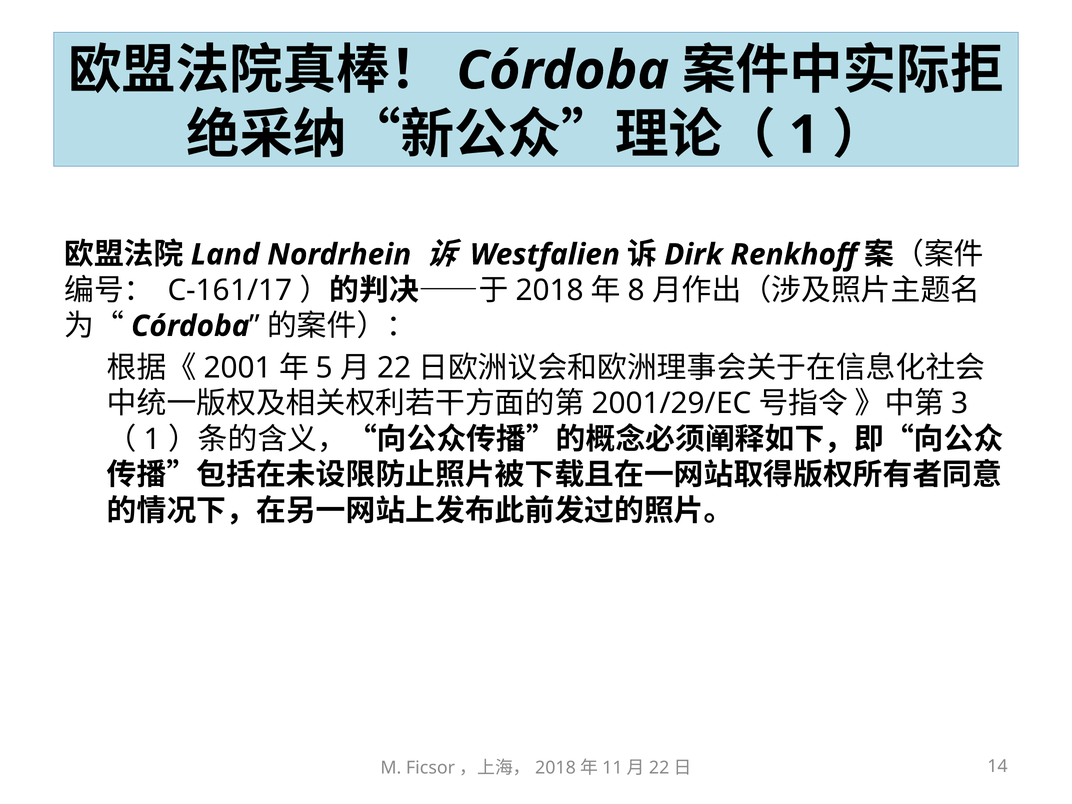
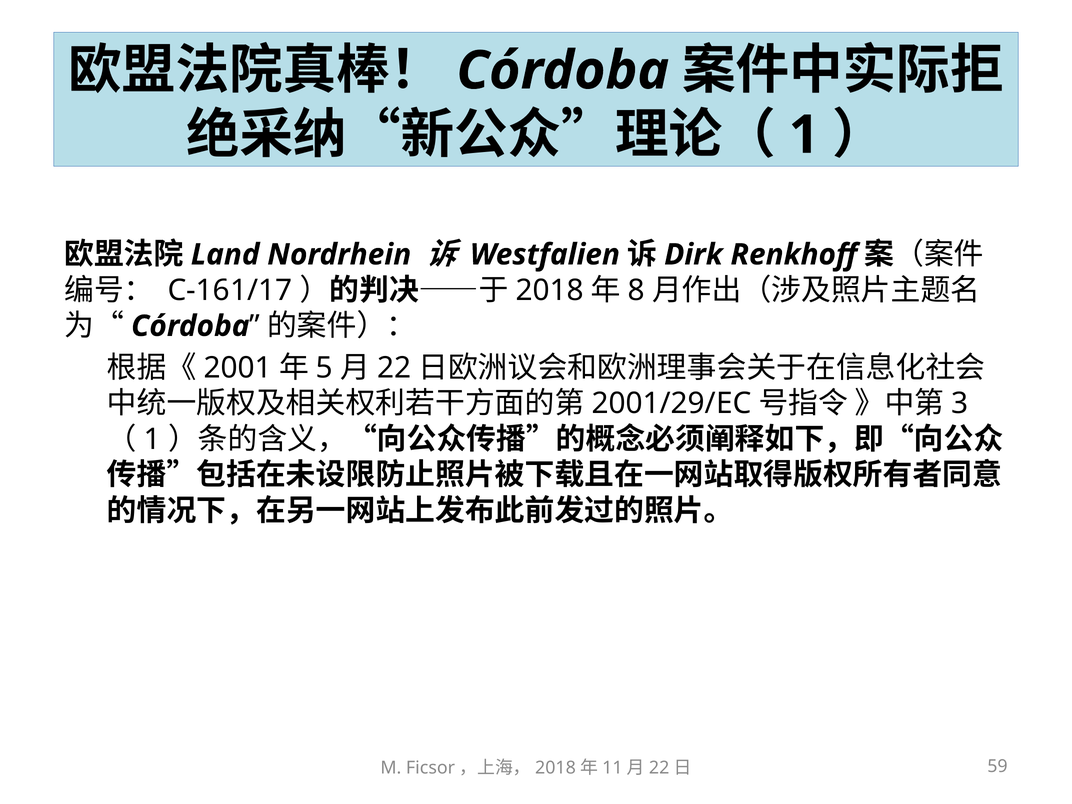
14: 14 -> 59
